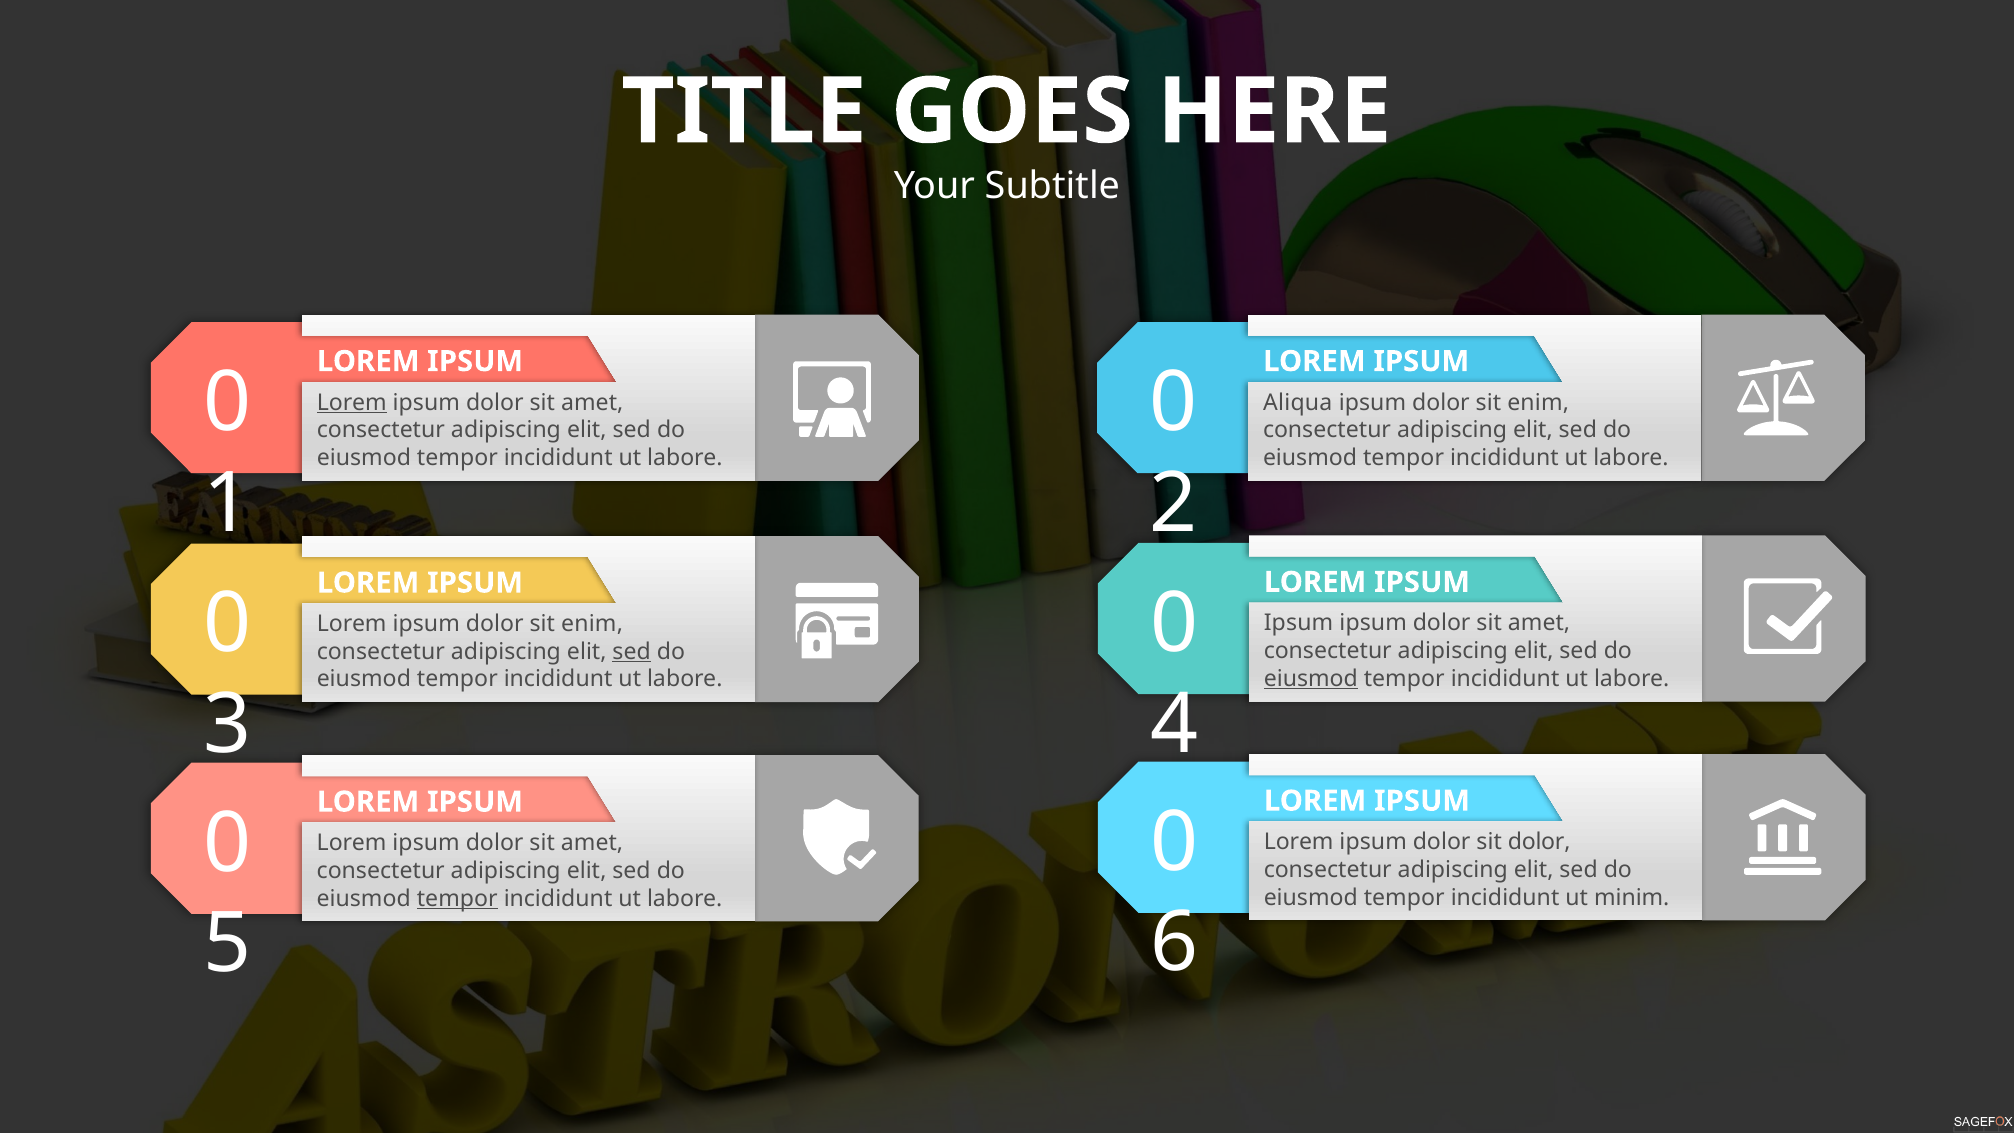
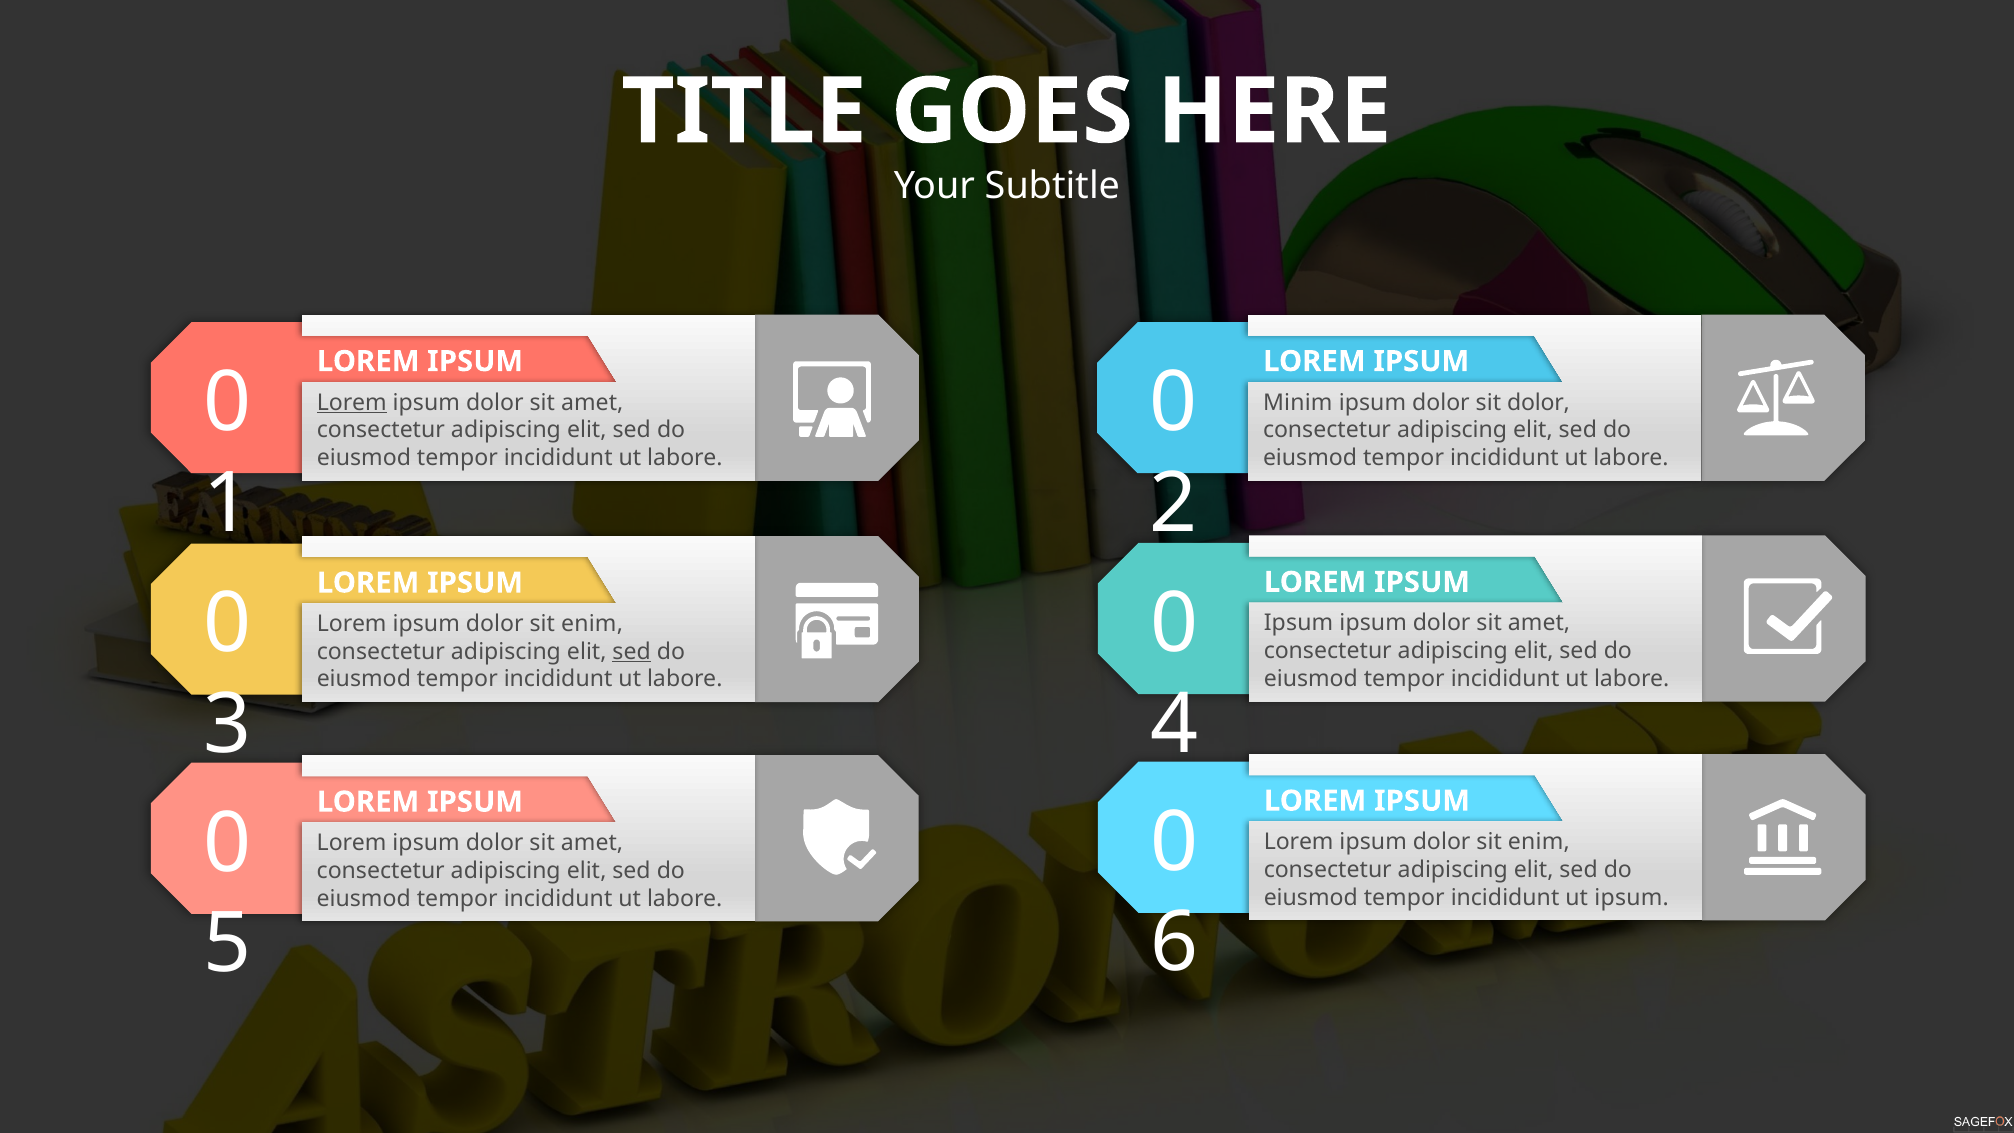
Aliqua: Aliqua -> Minim
enim at (1538, 402): enim -> dolor
eiusmod at (1311, 679) underline: present -> none
dolor at (1539, 842): dolor -> enim
ut minim: minim -> ipsum
tempor at (457, 898) underline: present -> none
